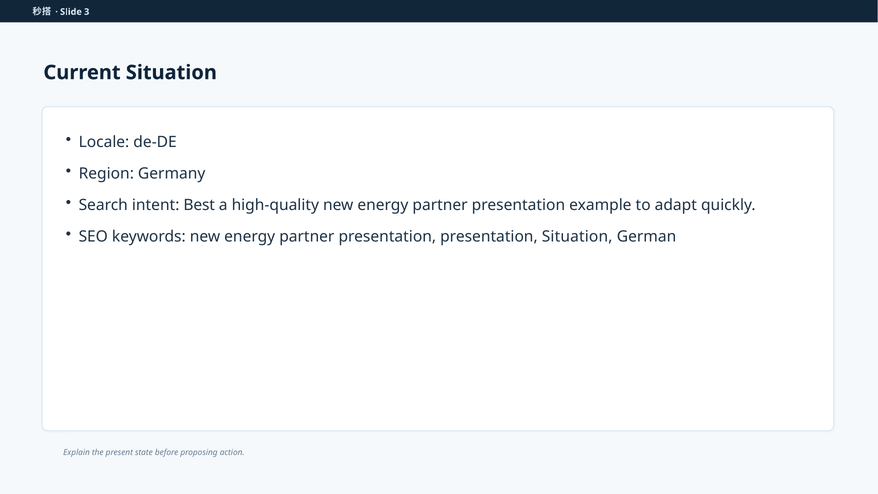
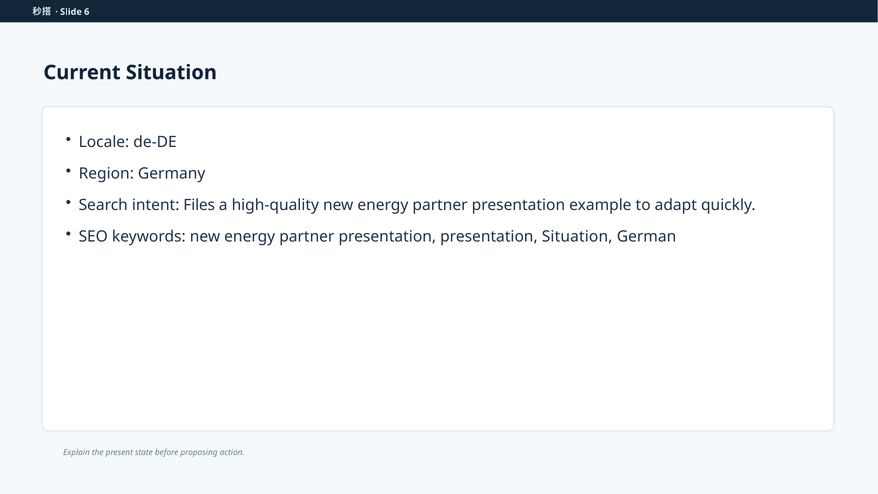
3: 3 -> 6
Best: Best -> Files
